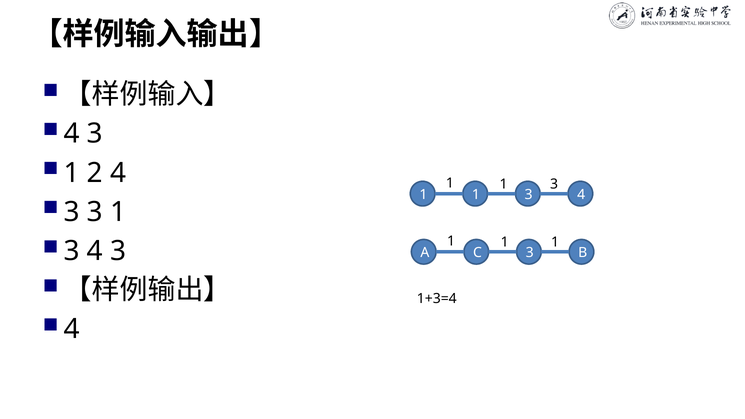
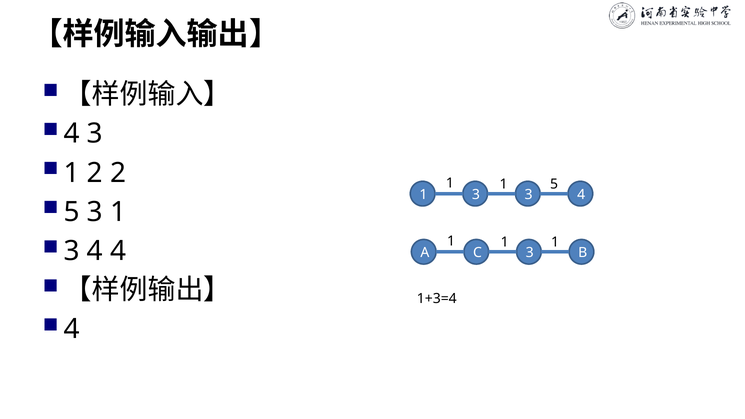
2 4: 4 -> 2
3 at (554, 184): 3 -> 5
1 at (476, 195): 1 -> 3
3 at (72, 212): 3 -> 5
3 4 3: 3 -> 4
